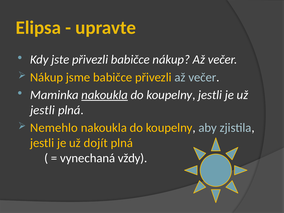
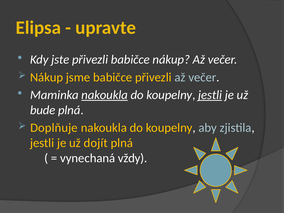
jestli at (210, 95) underline: none -> present
jestli at (43, 110): jestli -> bude
Nemehlo: Nemehlo -> Doplňuje
